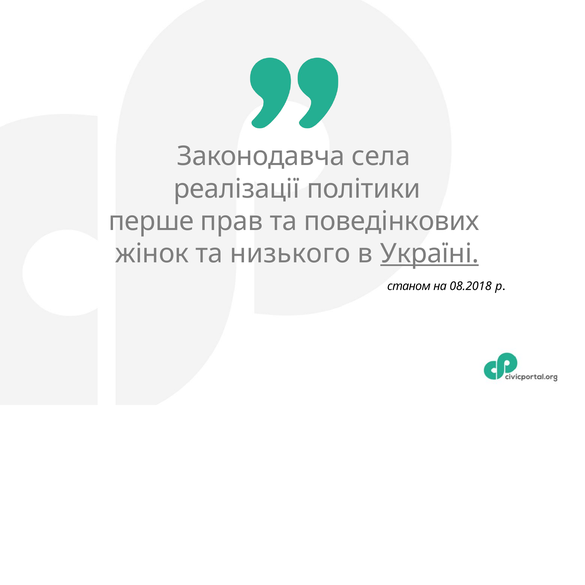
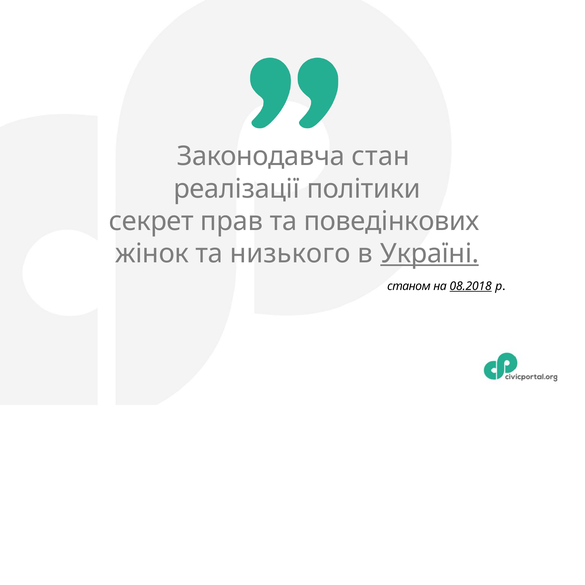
села: села -> стан
перше: перше -> секрет
08.2018 underline: none -> present
